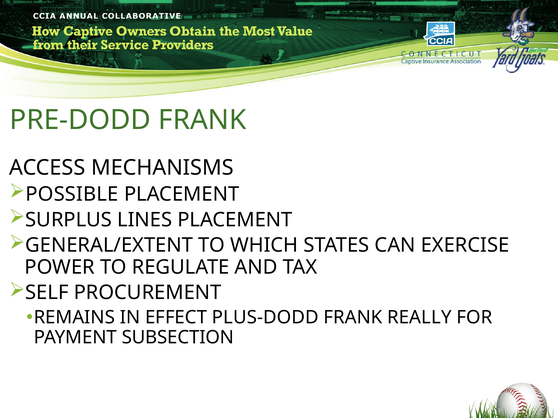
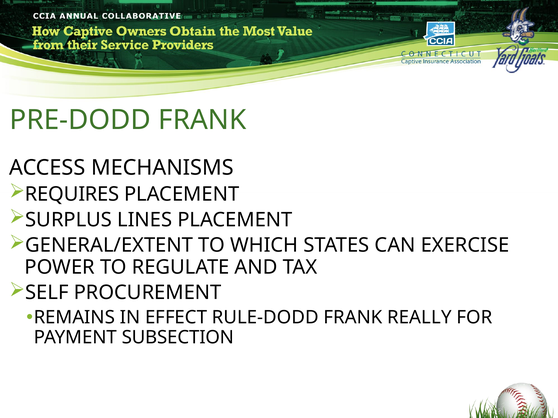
POSSIBLE: POSSIBLE -> REQUIRES
PLUS-DODD: PLUS-DODD -> RULE-DODD
